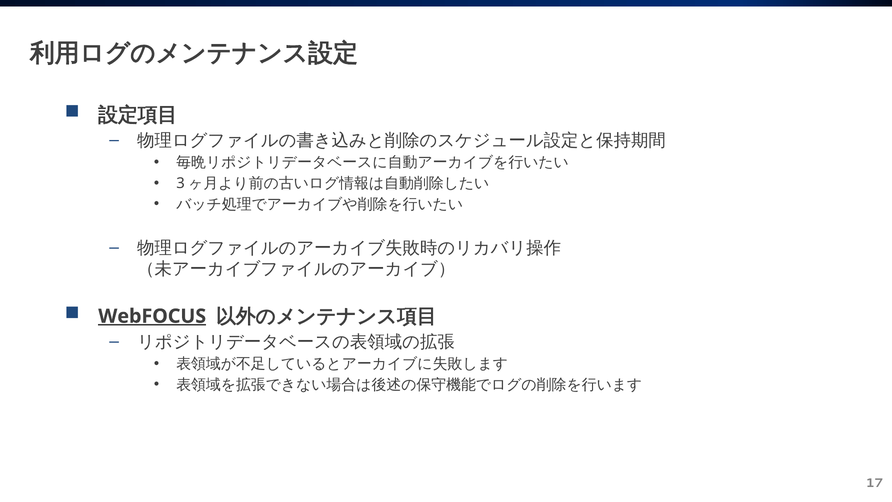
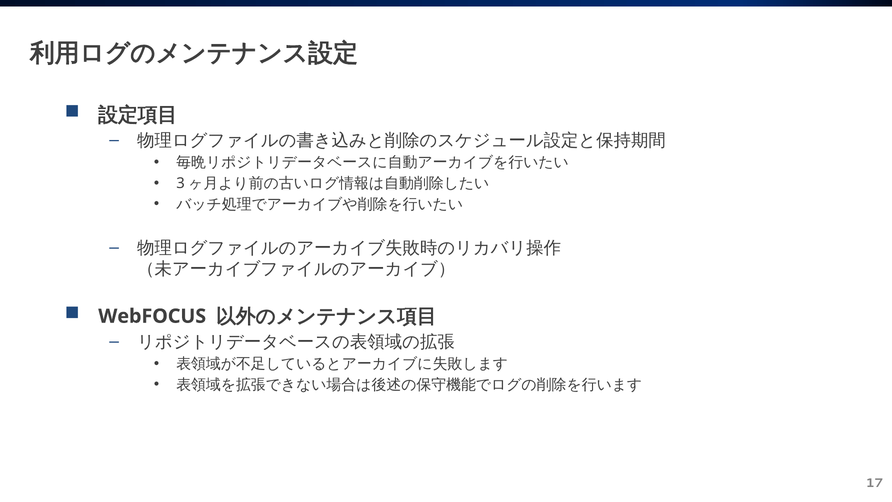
WebFOCUS underline: present -> none
